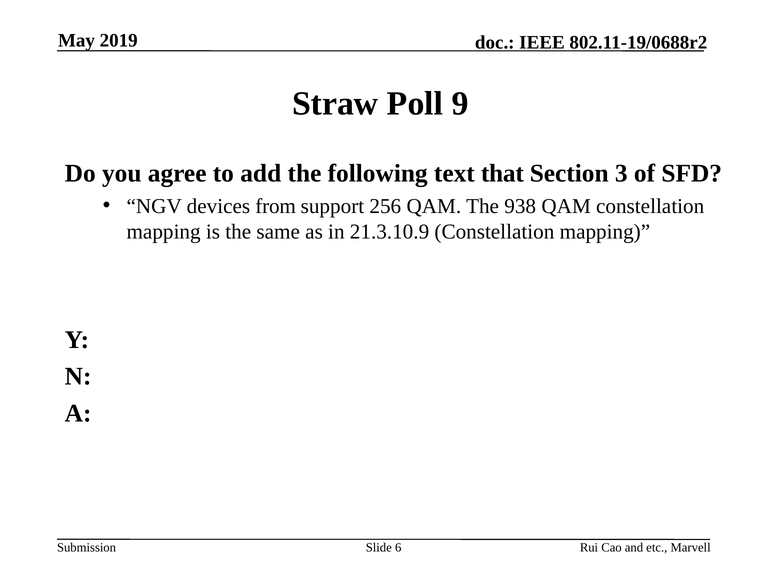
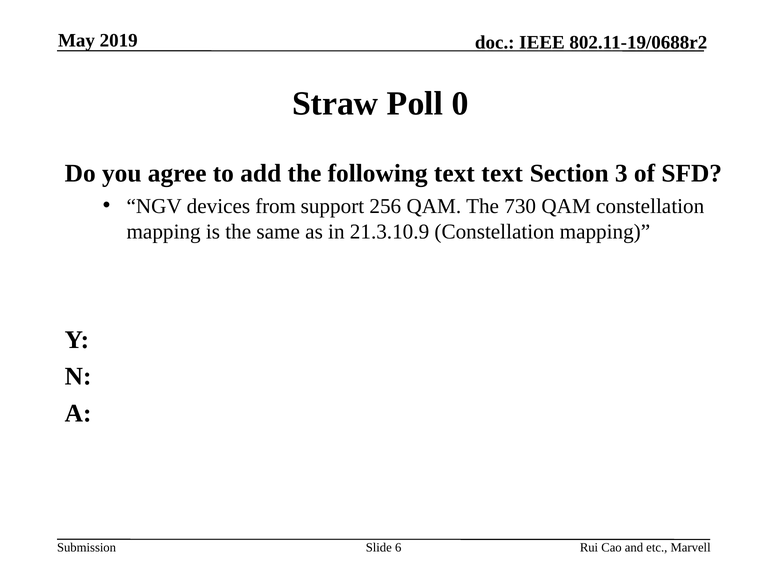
9: 9 -> 0
text that: that -> text
938: 938 -> 730
